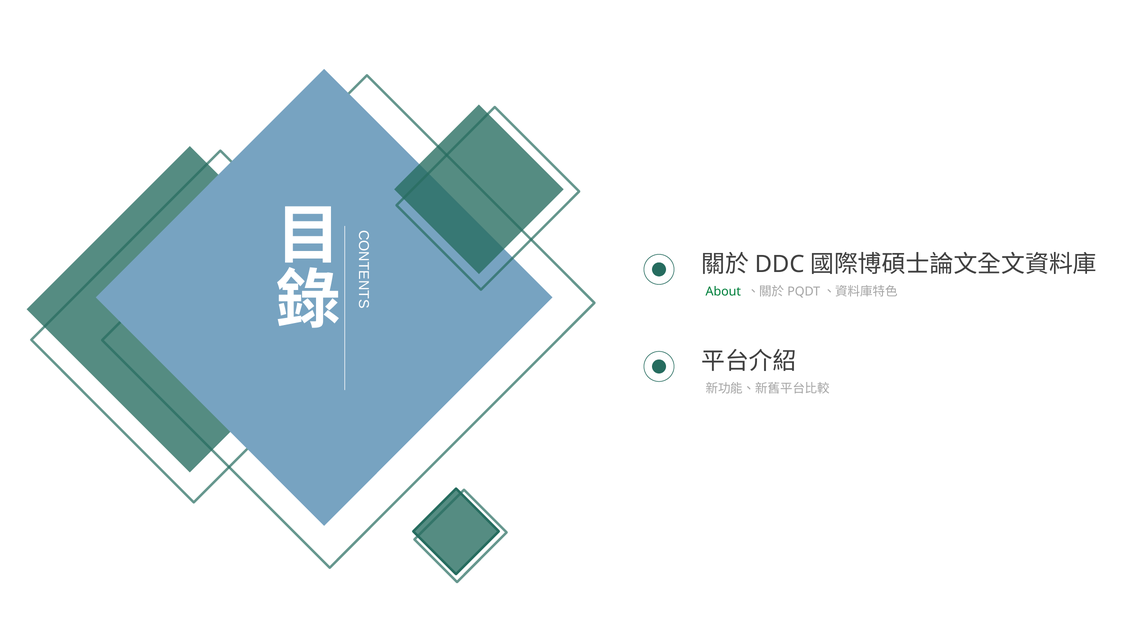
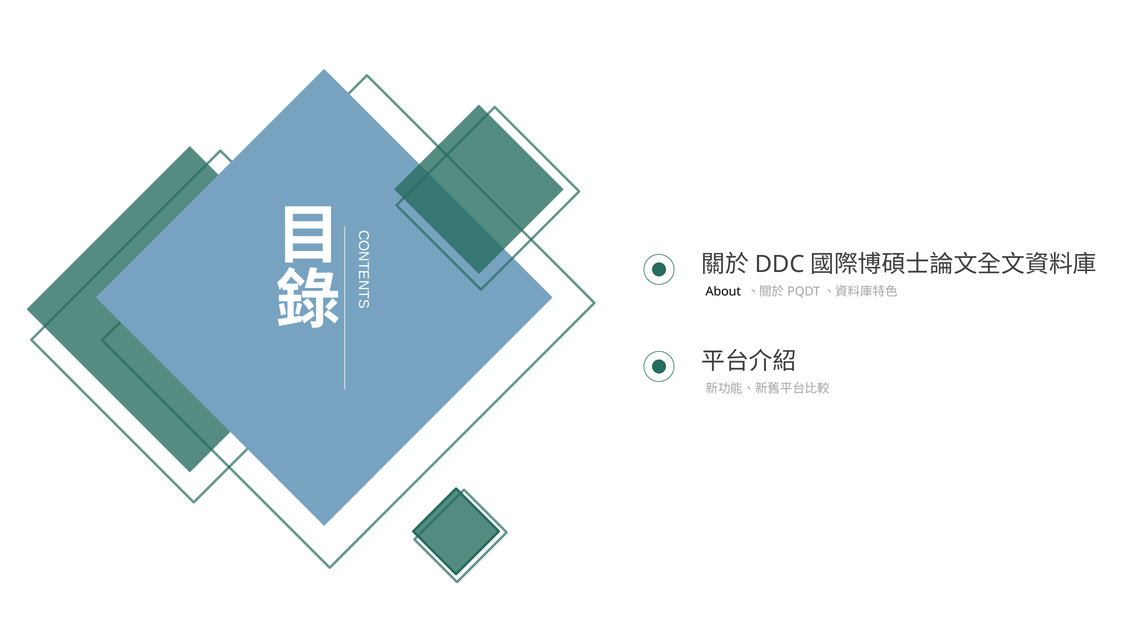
About colour: green -> black
